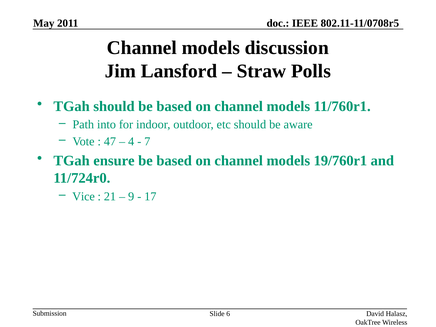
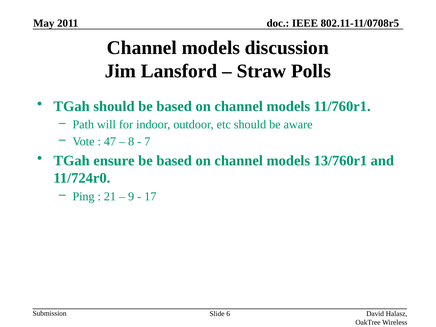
into: into -> will
4: 4 -> 8
19/760r1: 19/760r1 -> 13/760r1
Vice: Vice -> Ping
